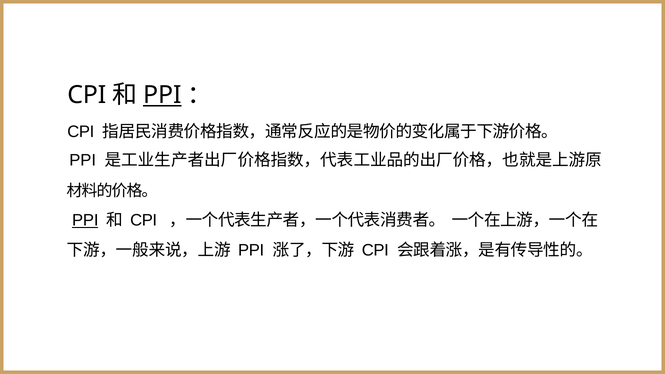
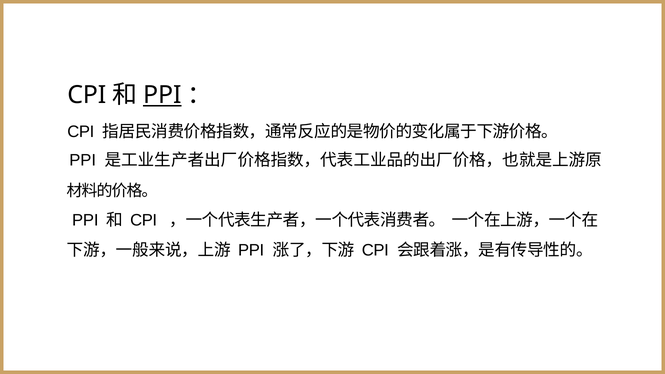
PPI at (85, 220) underline: present -> none
